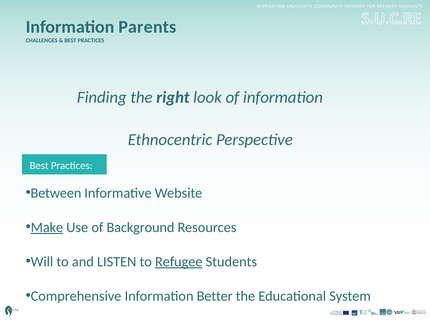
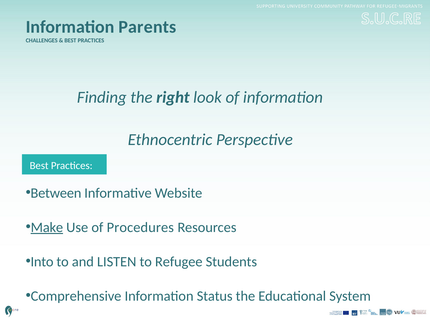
Background: Background -> Procedures
Will: Will -> Into
Refugee underline: present -> none
Better: Better -> Status
